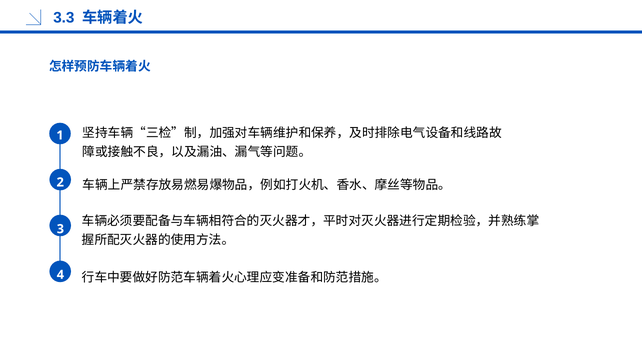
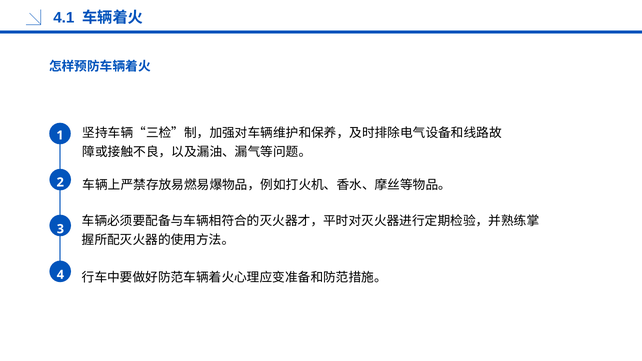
3.3: 3.3 -> 4.1
